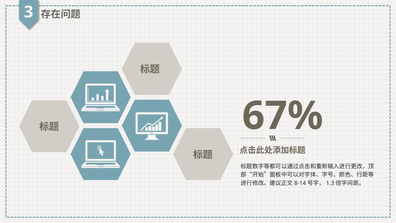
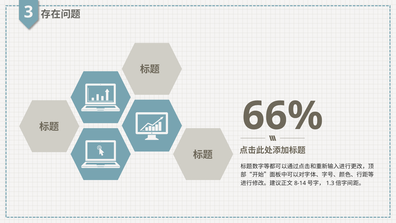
67%: 67% -> 66%
